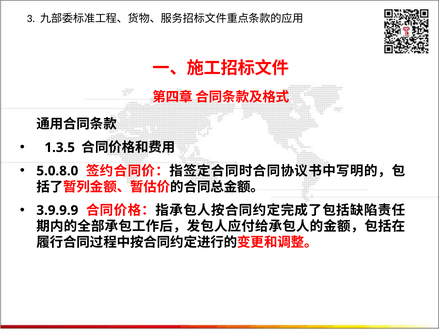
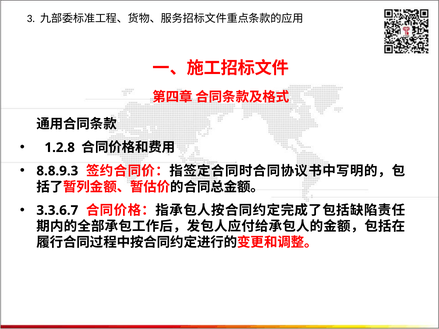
1.3.5: 1.3.5 -> 1.2.8
5.0.8.0: 5.0.8.0 -> 8.8.9.3
3.9.9.9: 3.9.9.9 -> 3.3.6.7
